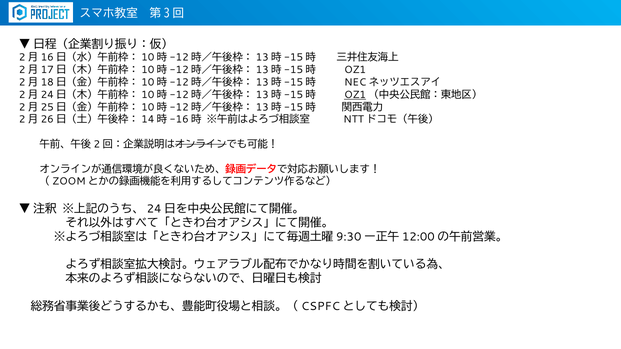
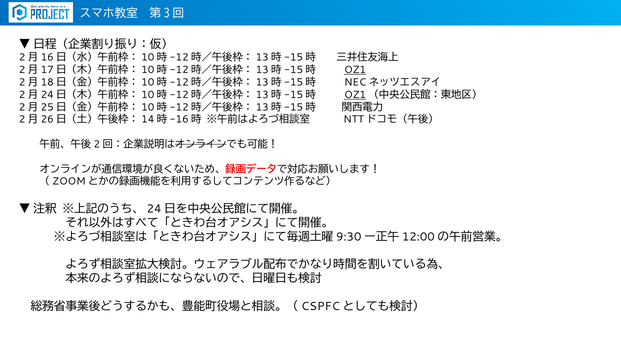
OZ1 at (355, 70) underline: none -> present
